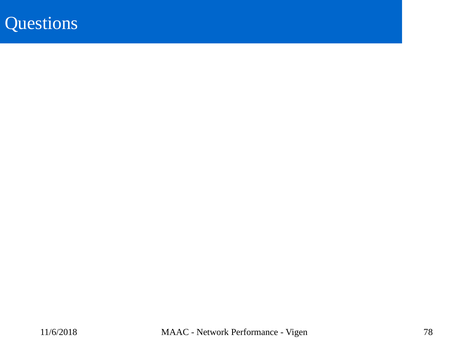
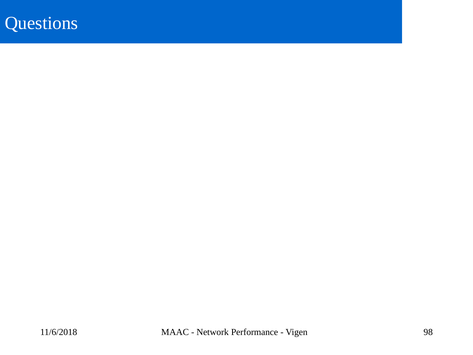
78: 78 -> 98
